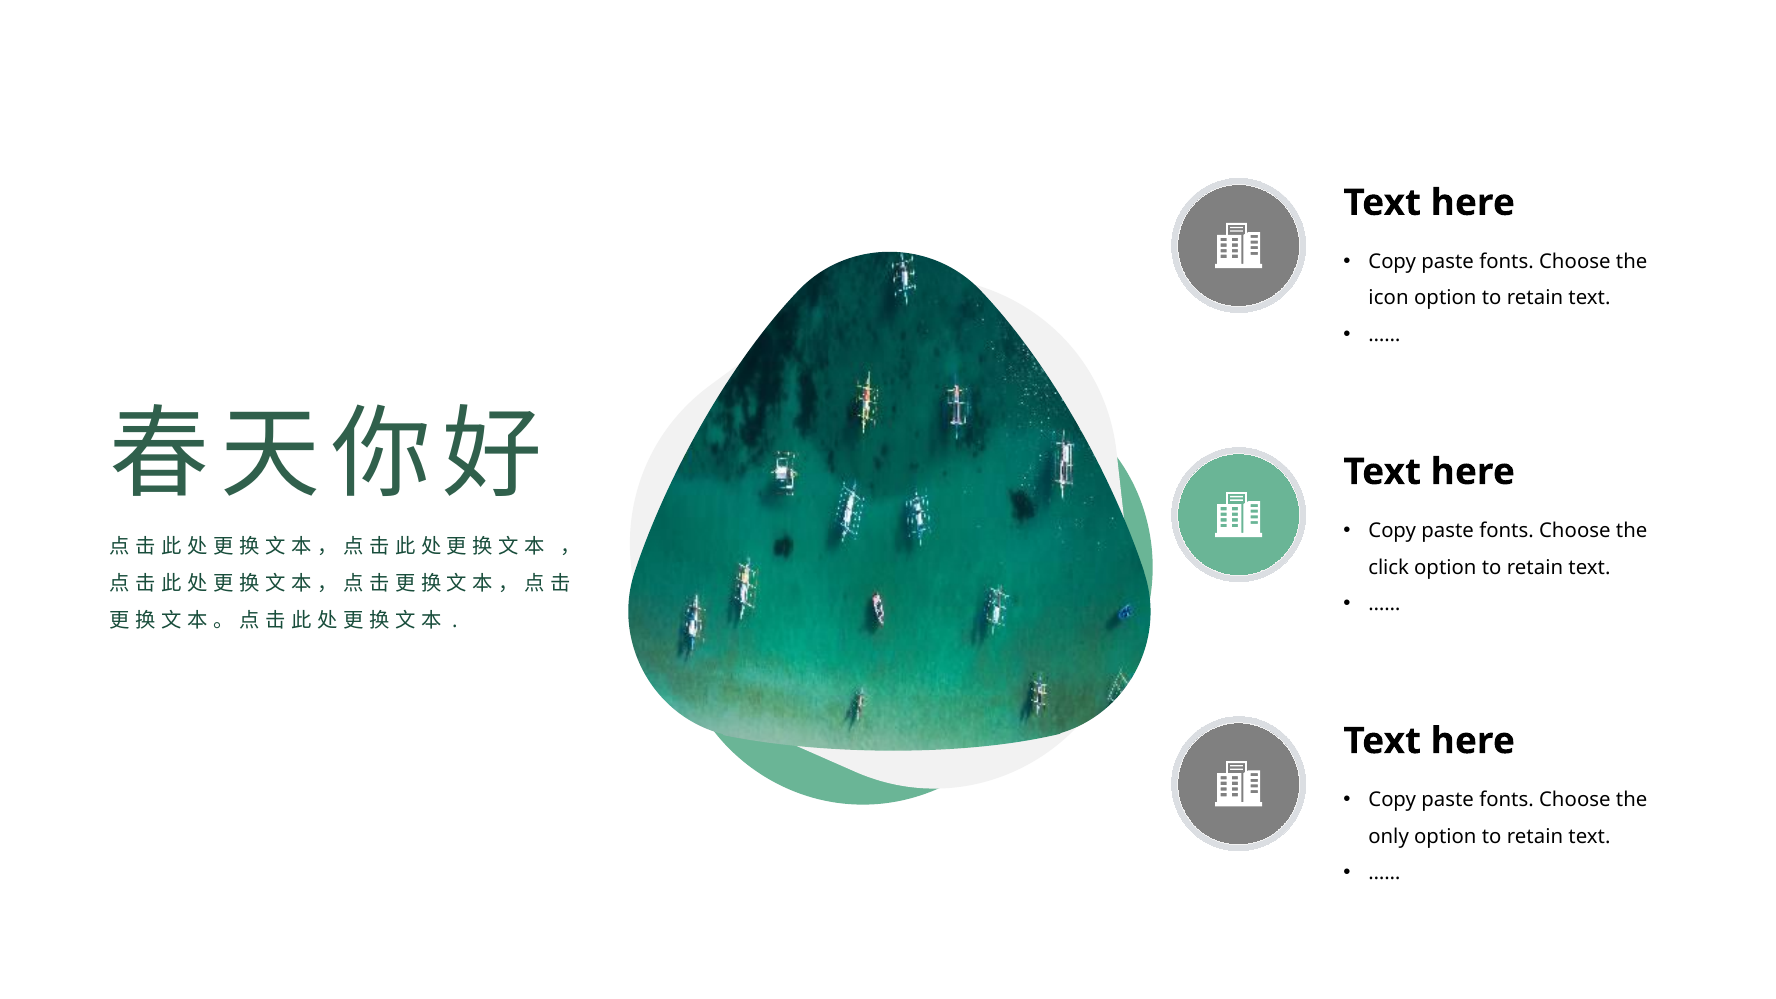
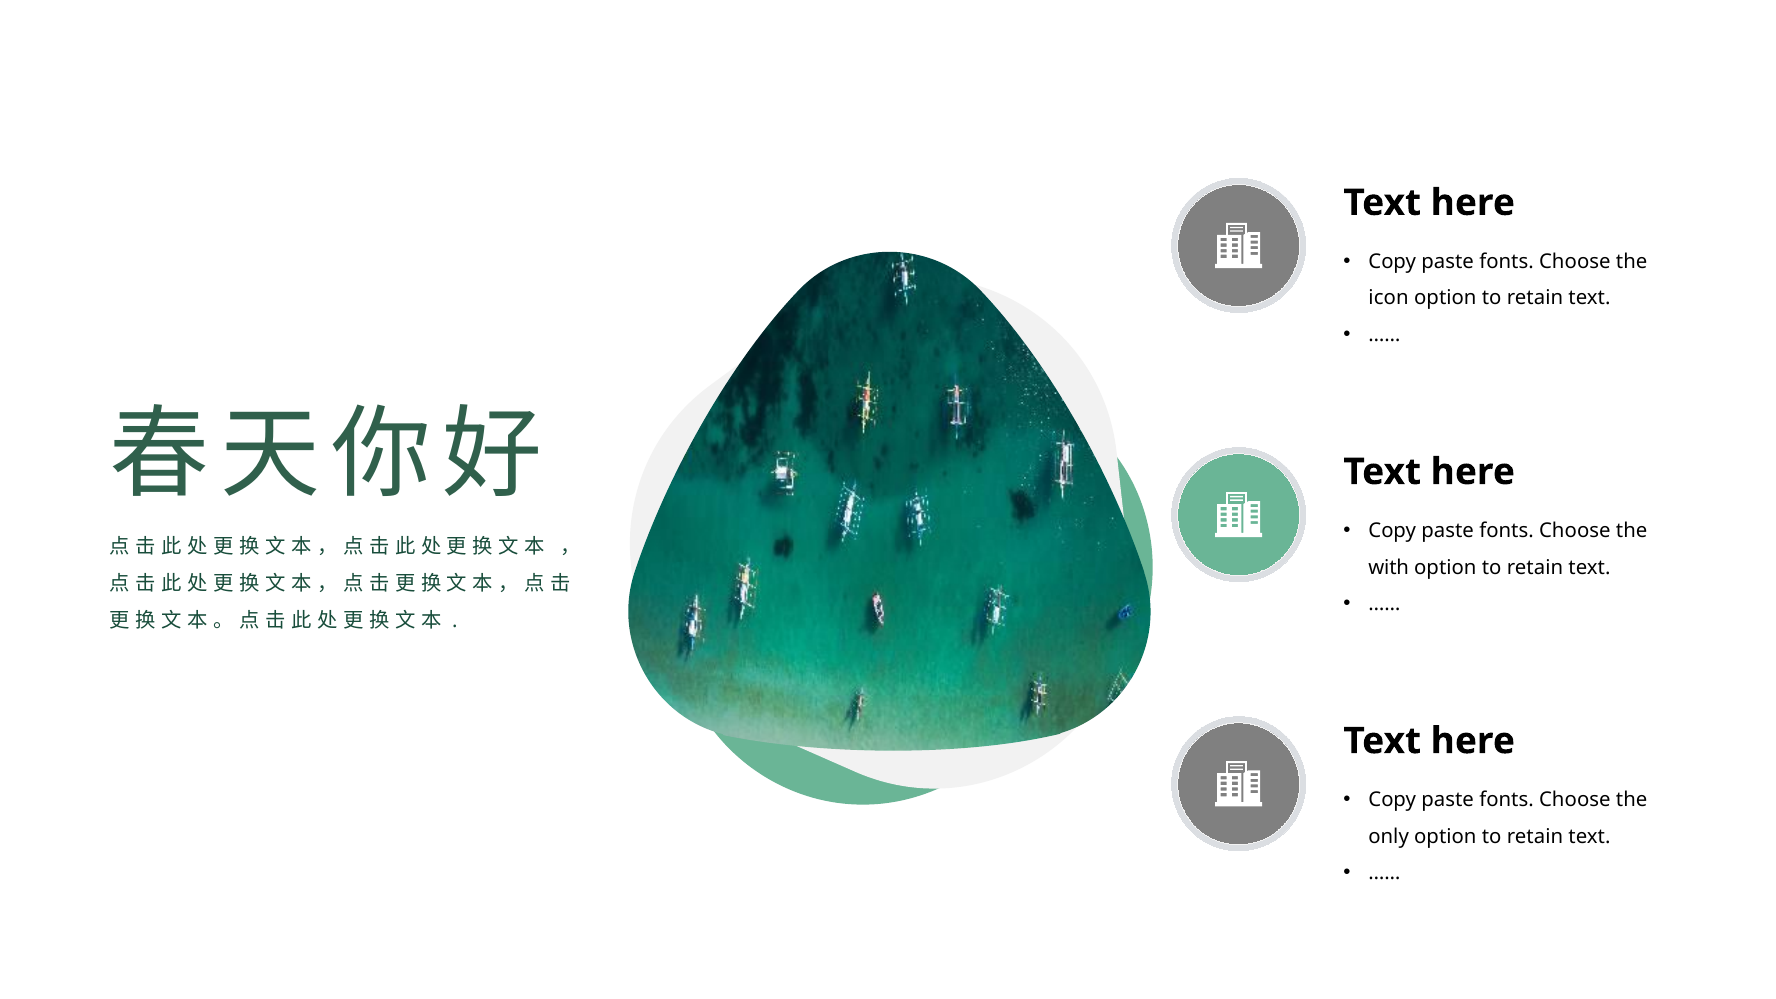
click: click -> with
